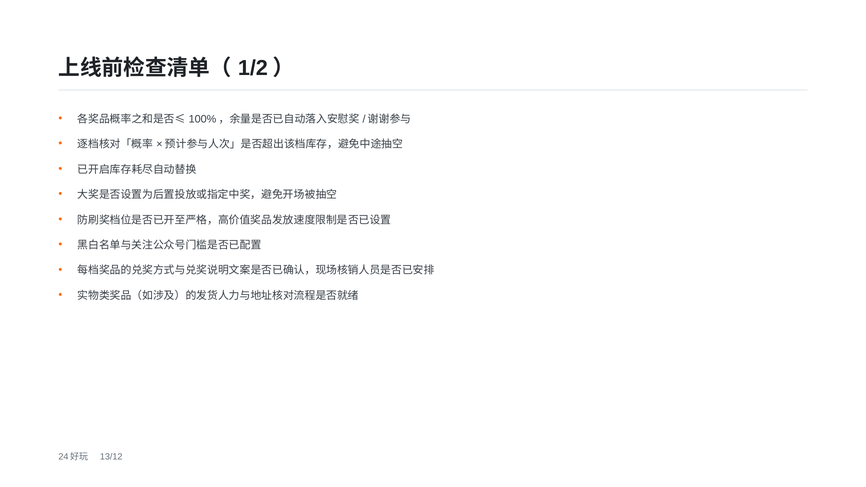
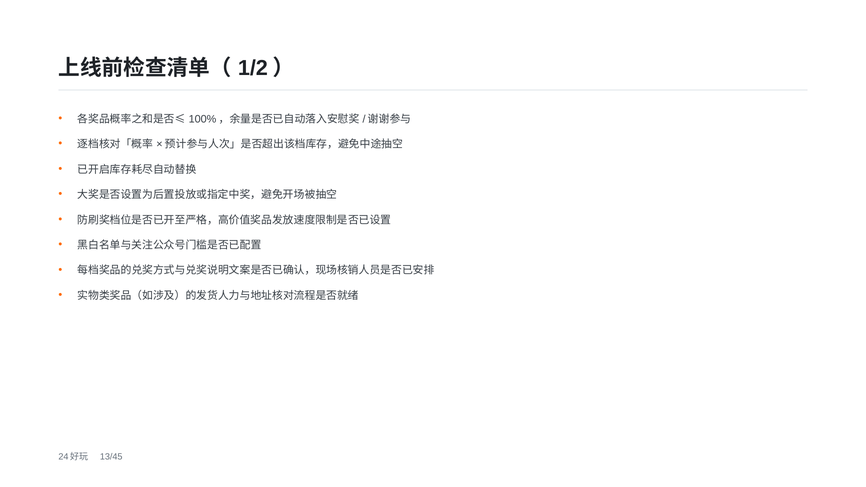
13/12: 13/12 -> 13/45
